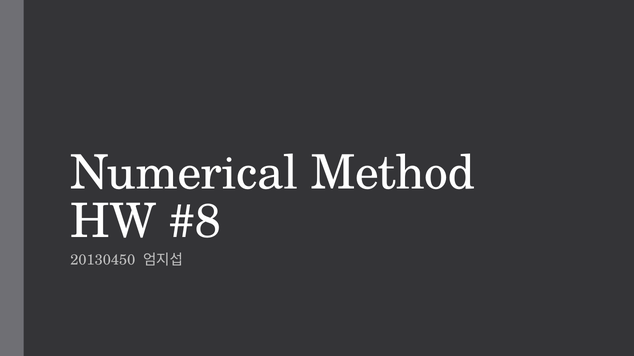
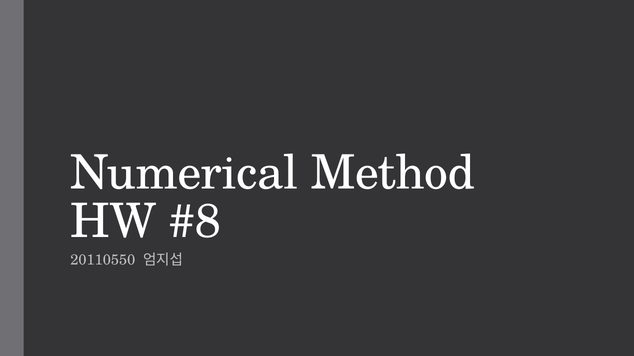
20130450: 20130450 -> 20110550
